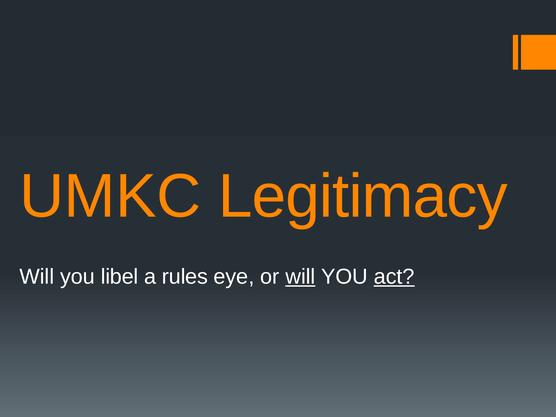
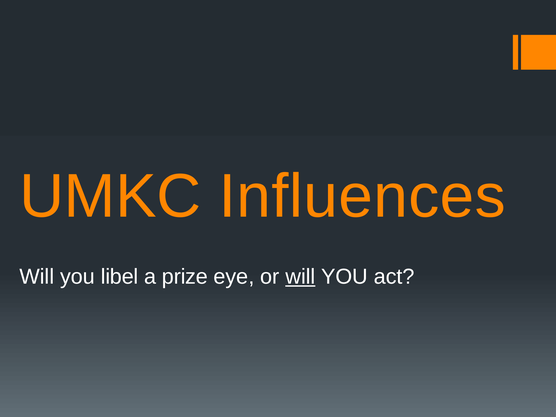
Legitimacy: Legitimacy -> Influences
rules: rules -> prize
act underline: present -> none
